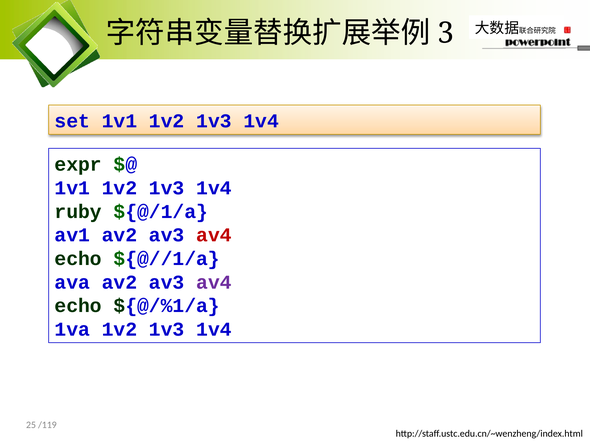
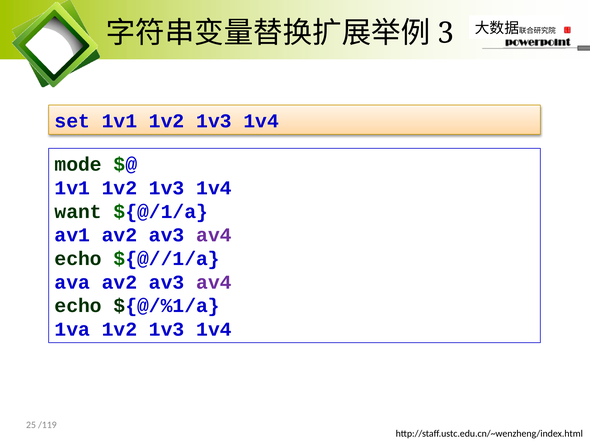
expr: expr -> mode
ruby: ruby -> want
av4 at (214, 235) colour: red -> purple
